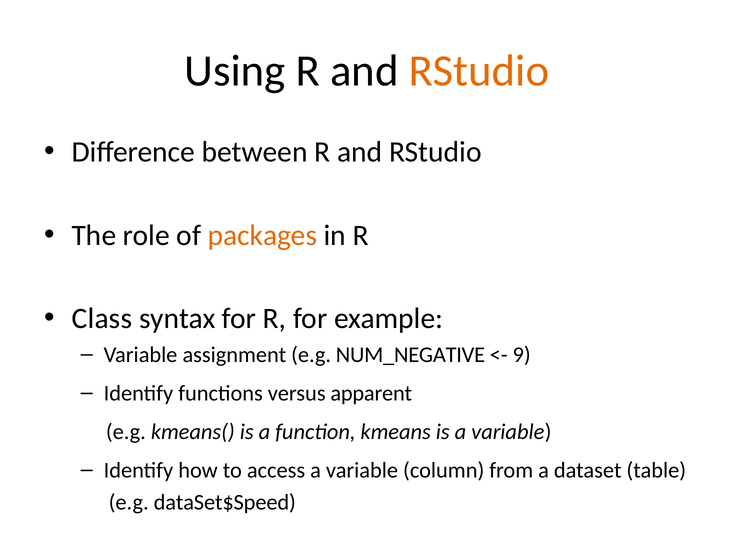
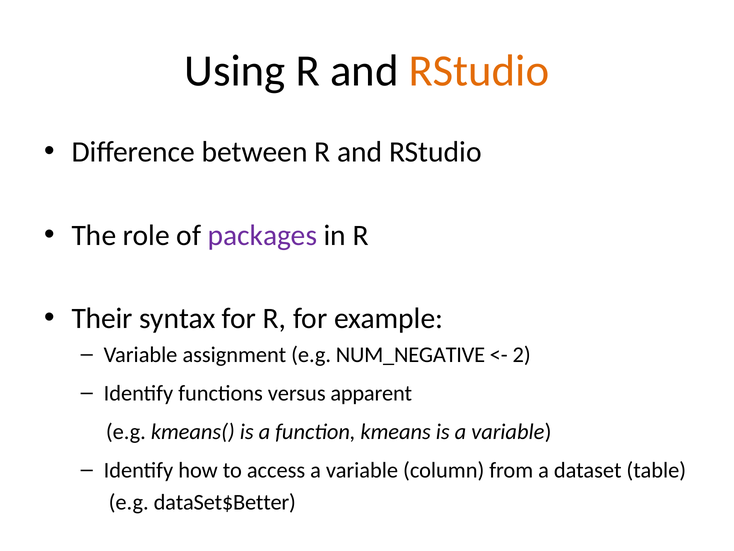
packages colour: orange -> purple
Class: Class -> Their
9: 9 -> 2
dataSet$Speed: dataSet$Speed -> dataSet$Better
